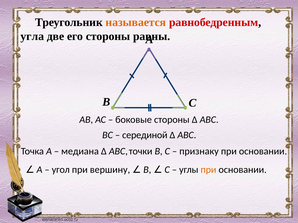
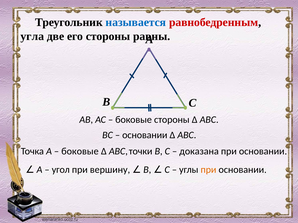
называется colour: orange -> blue
серединой at (145, 135): серединой -> основании
медиана at (80, 151): медиана -> боковые
признаку: признаку -> доказана
